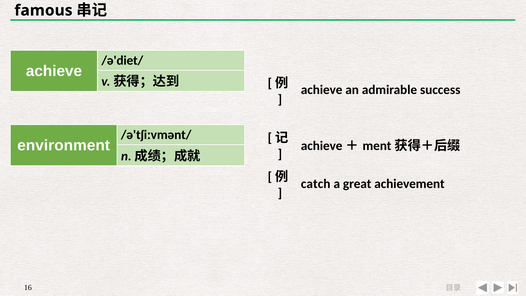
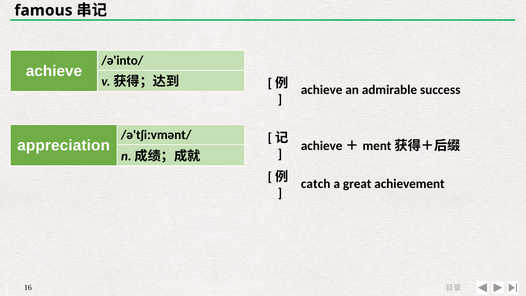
/ə'diet/: /ə'diet/ -> /ə'into/
environment: environment -> appreciation
